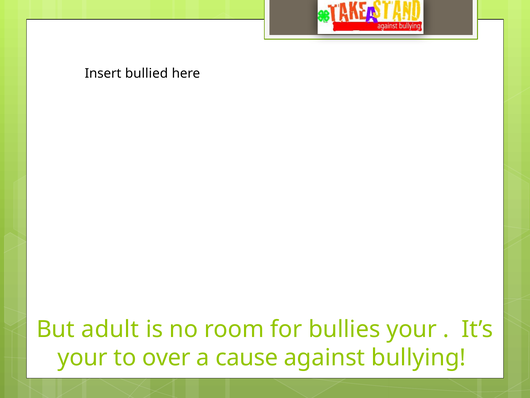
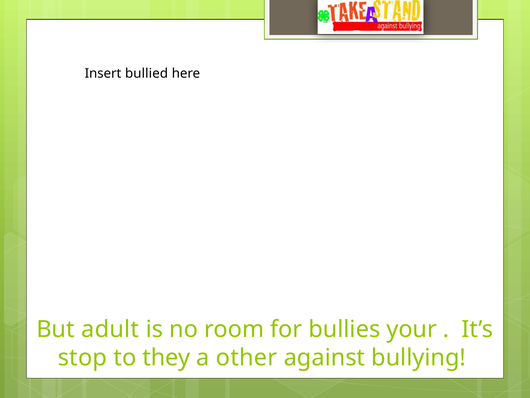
your at (83, 357): your -> stop
over: over -> they
cause: cause -> other
